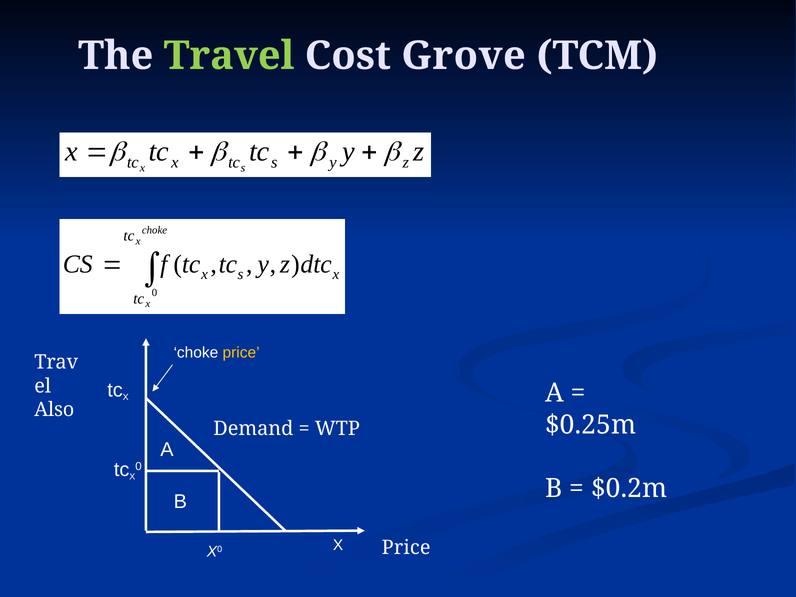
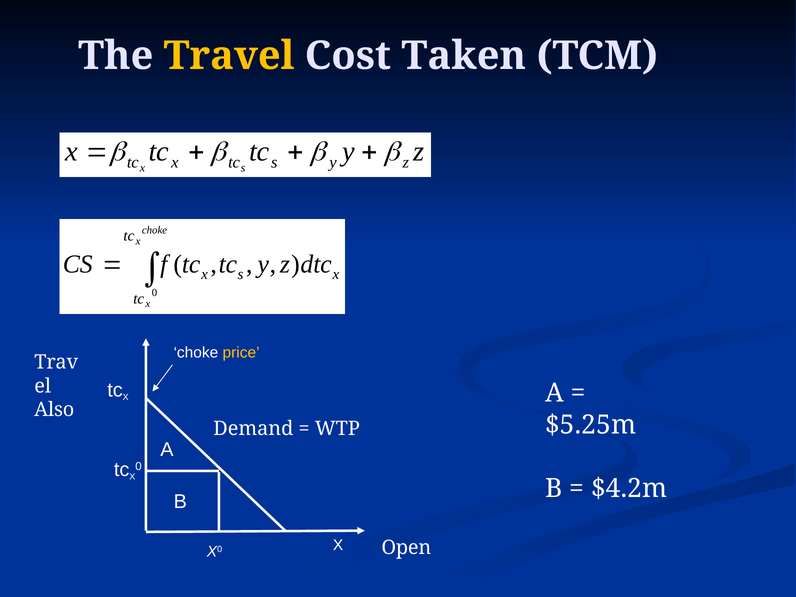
Travel colour: light green -> yellow
Grove: Grove -> Taken
$0.25m: $0.25m -> $5.25m
$0.2m: $0.2m -> $4.2m
Price at (406, 548): Price -> Open
